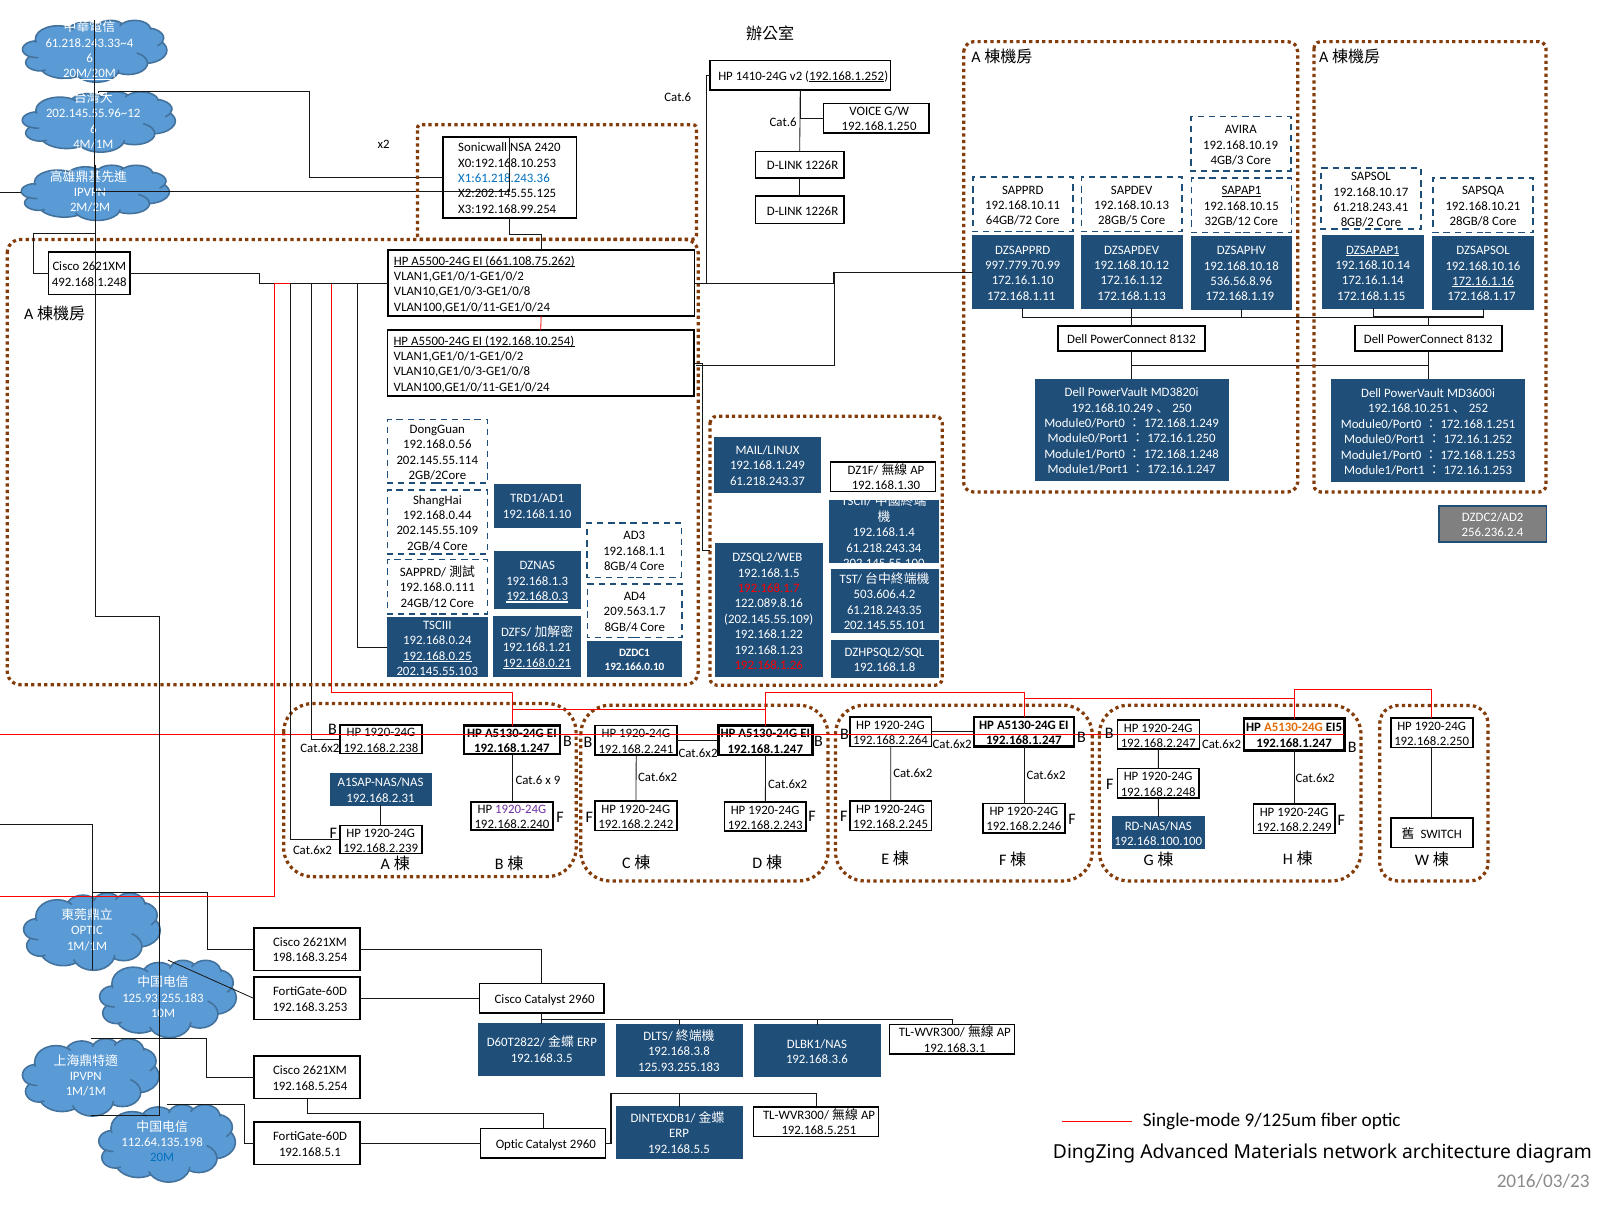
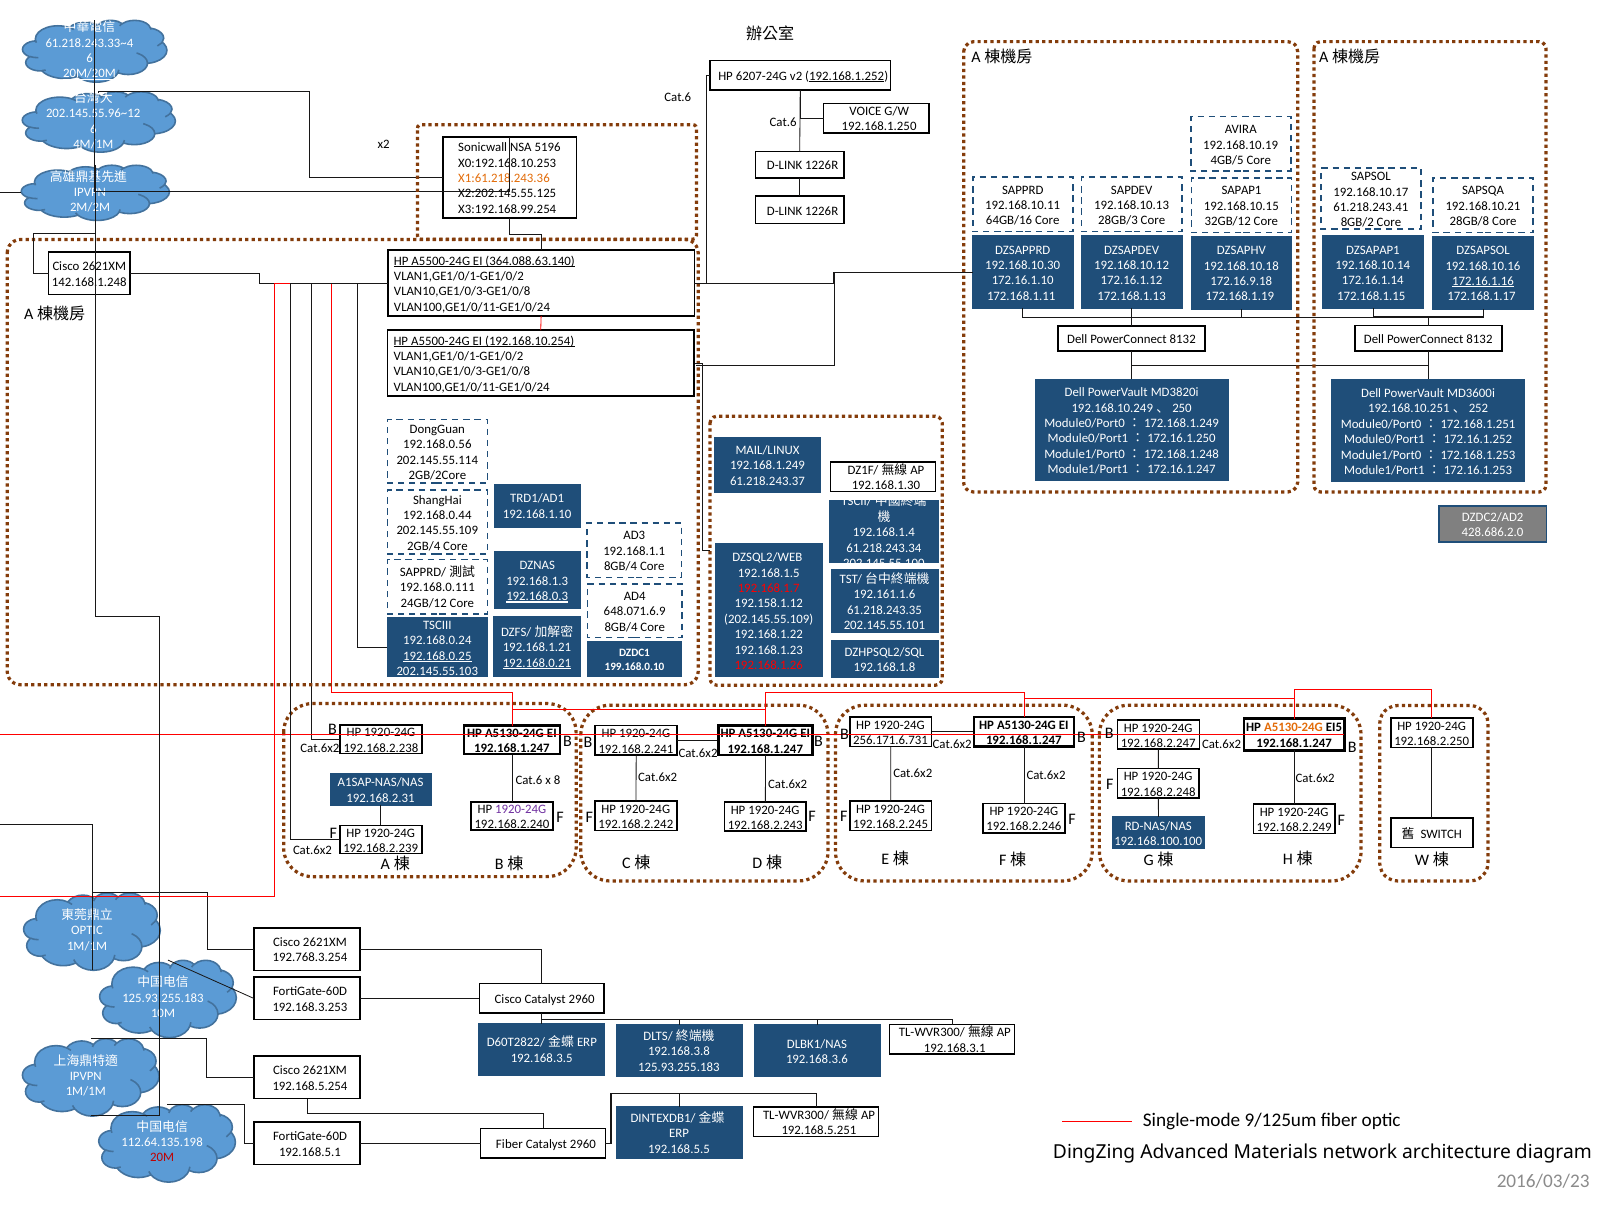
1410-24G: 1410-24G -> 6207-24G
2420: 2420 -> 5196
4GB/3: 4GB/3 -> 4GB/5
X1:61.218.243.36 colour: blue -> orange
SAPAP1 underline: present -> none
64GB/72: 64GB/72 -> 64GB/16
28GB/5: 28GB/5 -> 28GB/3
DZSAPAP1 underline: present -> none
661.108.75.262: 661.108.75.262 -> 364.088.63.140
997.779.70.99: 997.779.70.99 -> 192.168.10.30
536.56.8.96: 536.56.8.96 -> 172.16.9.18
492.168.1.248: 492.168.1.248 -> 142.168.1.248
256.236.2.4: 256.236.2.4 -> 428.686.2.0
503.606.4.2: 503.606.4.2 -> 192.161.1.6
122.089.8.16: 122.089.8.16 -> 192.158.1.12
209.563.1.7: 209.563.1.7 -> 648.071.6.9
192.166.0.10: 192.166.0.10 -> 199.168.0.10
192.168.2.264: 192.168.2.264 -> 256.171.6.731
9: 9 -> 8
198.168.3.254: 198.168.3.254 -> 192.768.3.254
Optic at (510, 1145): Optic -> Fiber
20M colour: blue -> red
